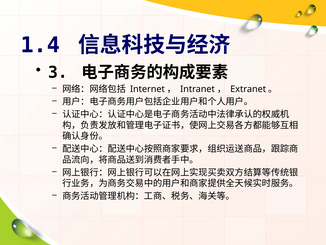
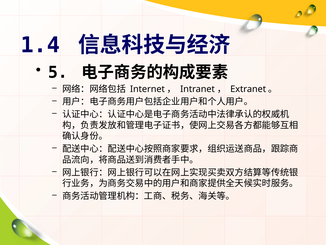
3: 3 -> 5
